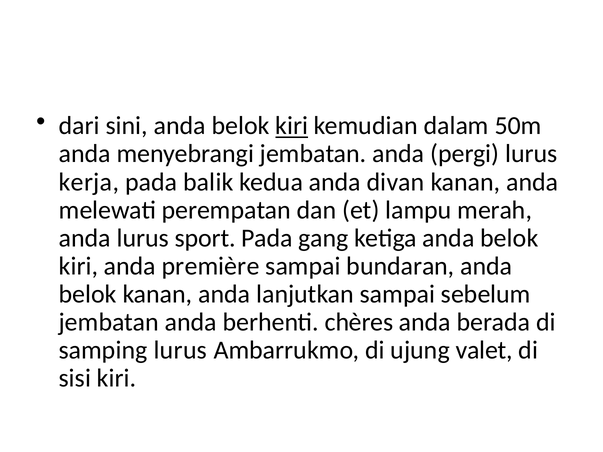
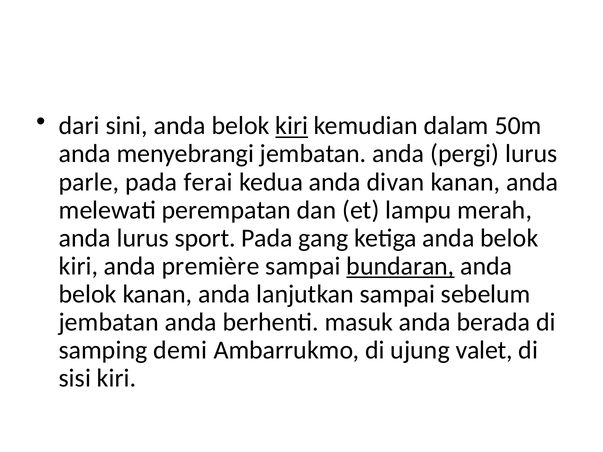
kerja: kerja -> parle
balik: balik -> ferai
bundaran underline: none -> present
chères: chères -> masuk
samping lurus: lurus -> demi
